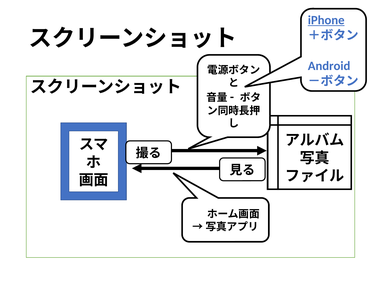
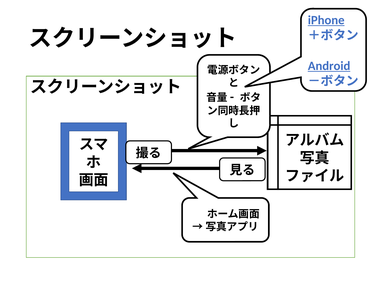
Android underline: none -> present
